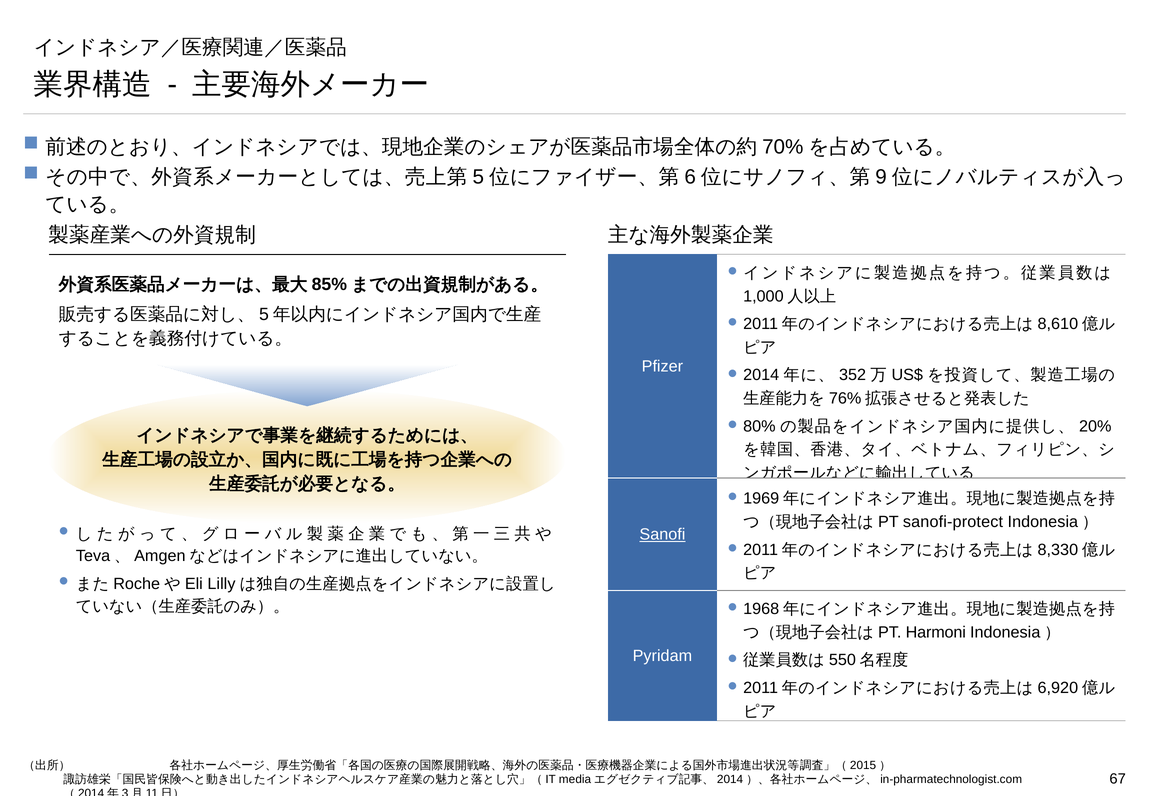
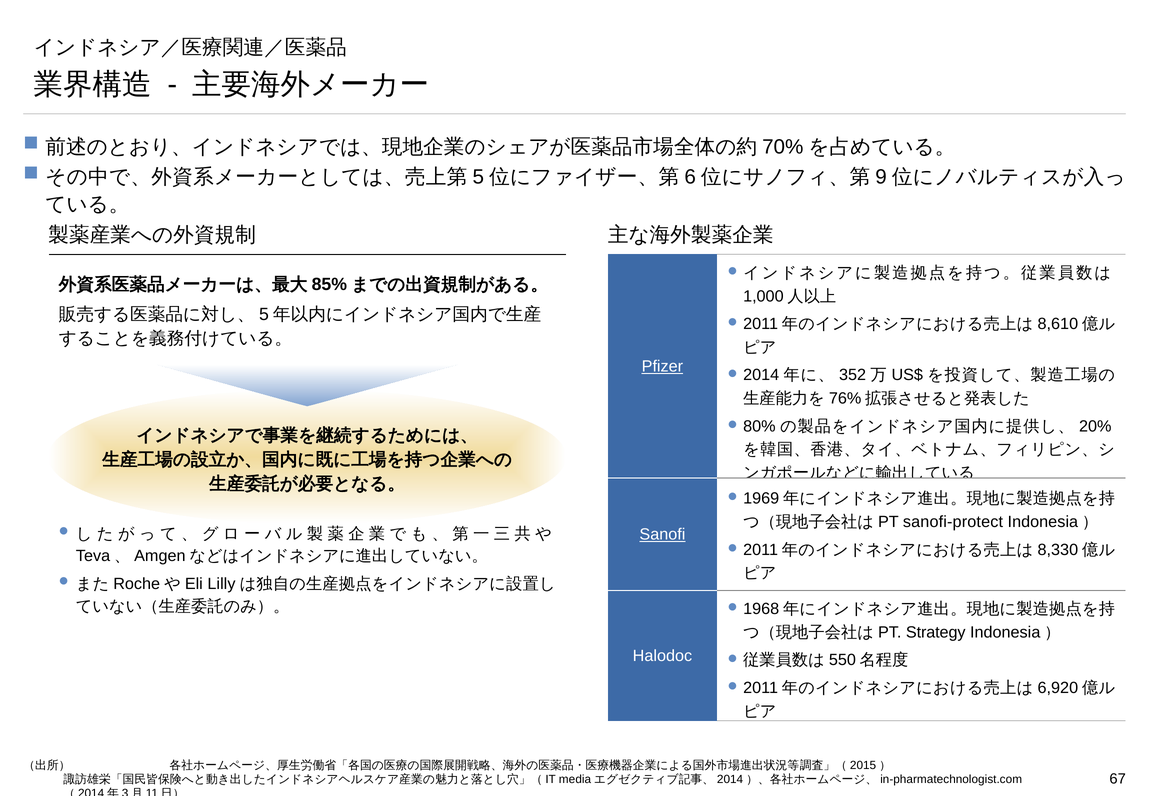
Pfizer underline: none -> present
Harmoni: Harmoni -> Strategy
Pyridam: Pyridam -> Halodoc
